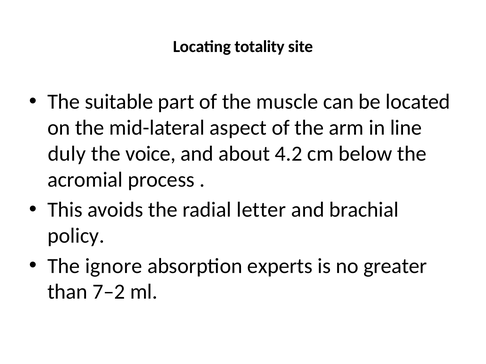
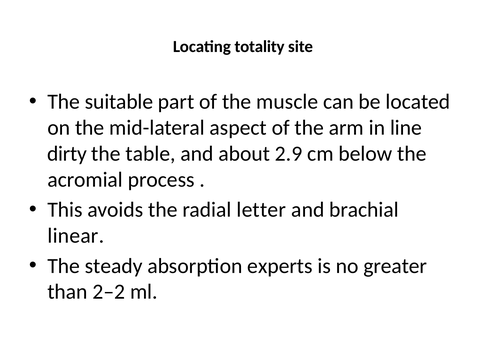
duly: duly -> dirty
voice: voice -> table
4.2: 4.2 -> 2.9
policy: policy -> linear
ignore: ignore -> steady
7–2: 7–2 -> 2–2
